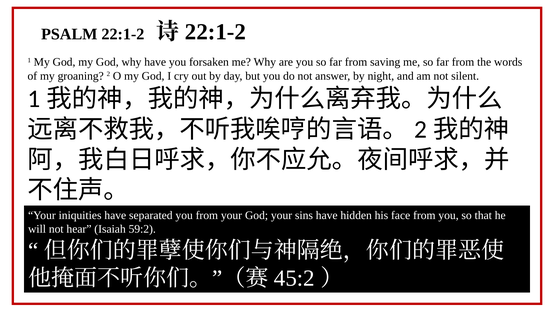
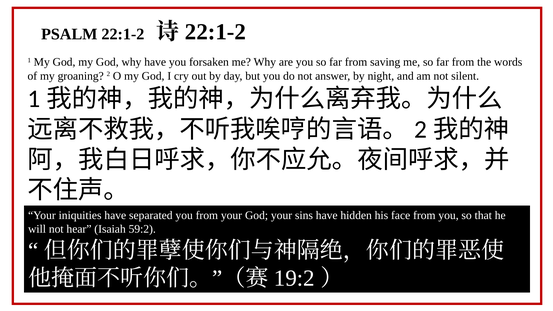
45:2: 45:2 -> 19:2
